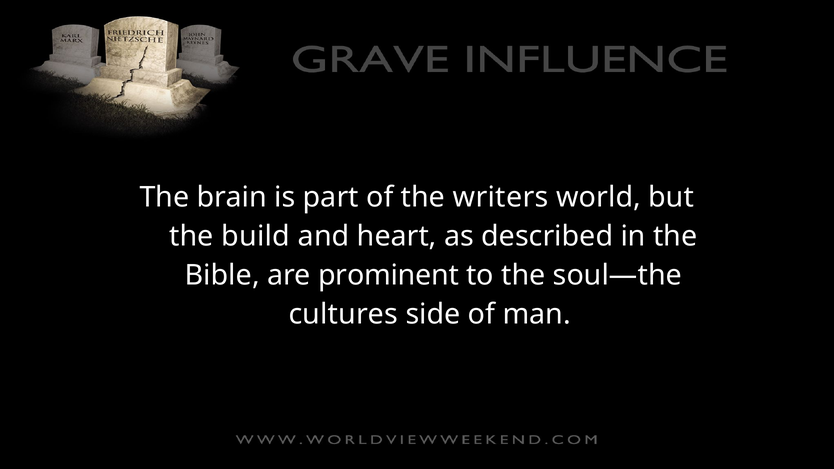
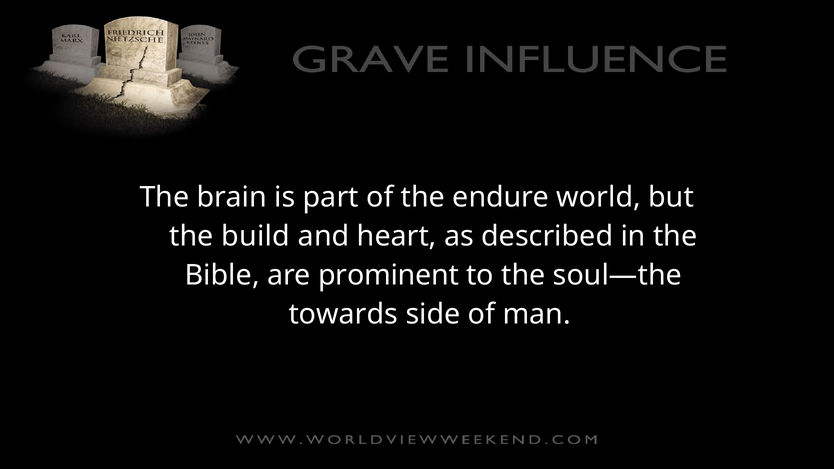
writers: writers -> endure
cultures: cultures -> towards
